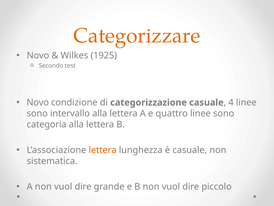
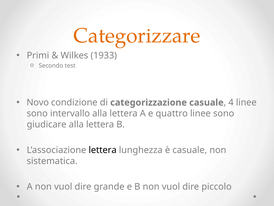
Novo at (38, 55): Novo -> Primi
1925: 1925 -> 1933
categoria: categoria -> giudicare
lettera at (103, 150) colour: orange -> black
